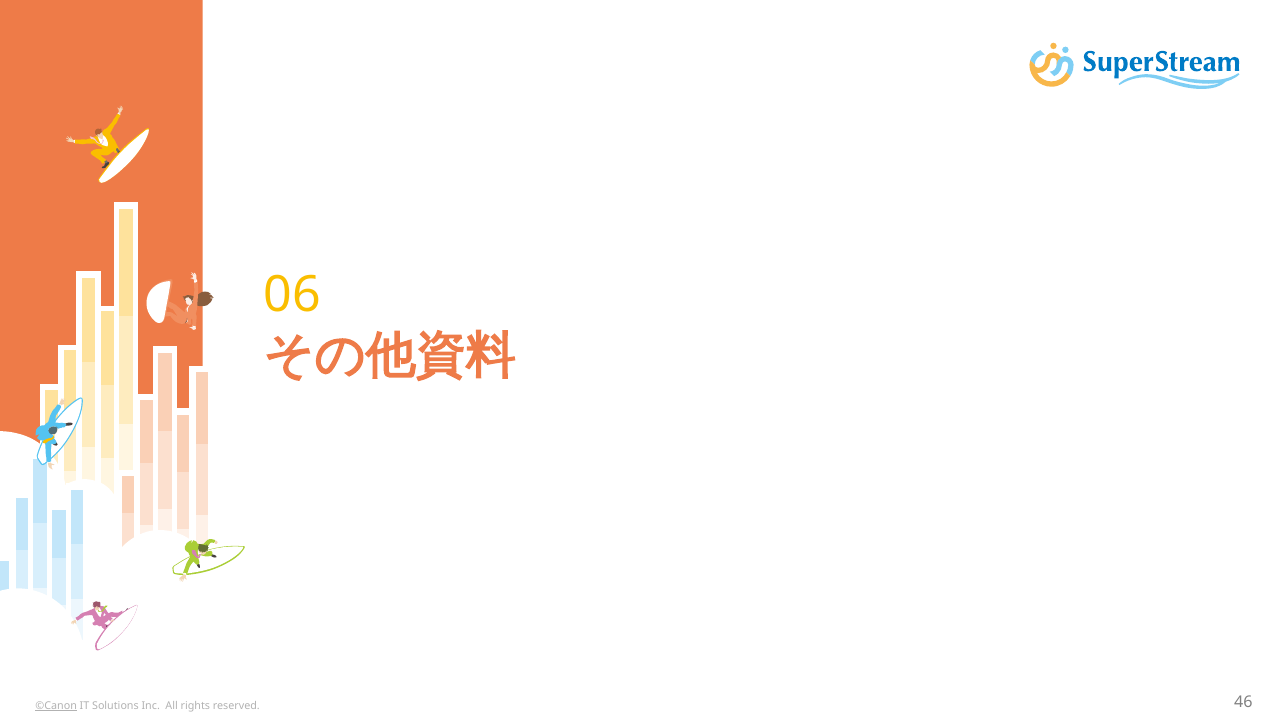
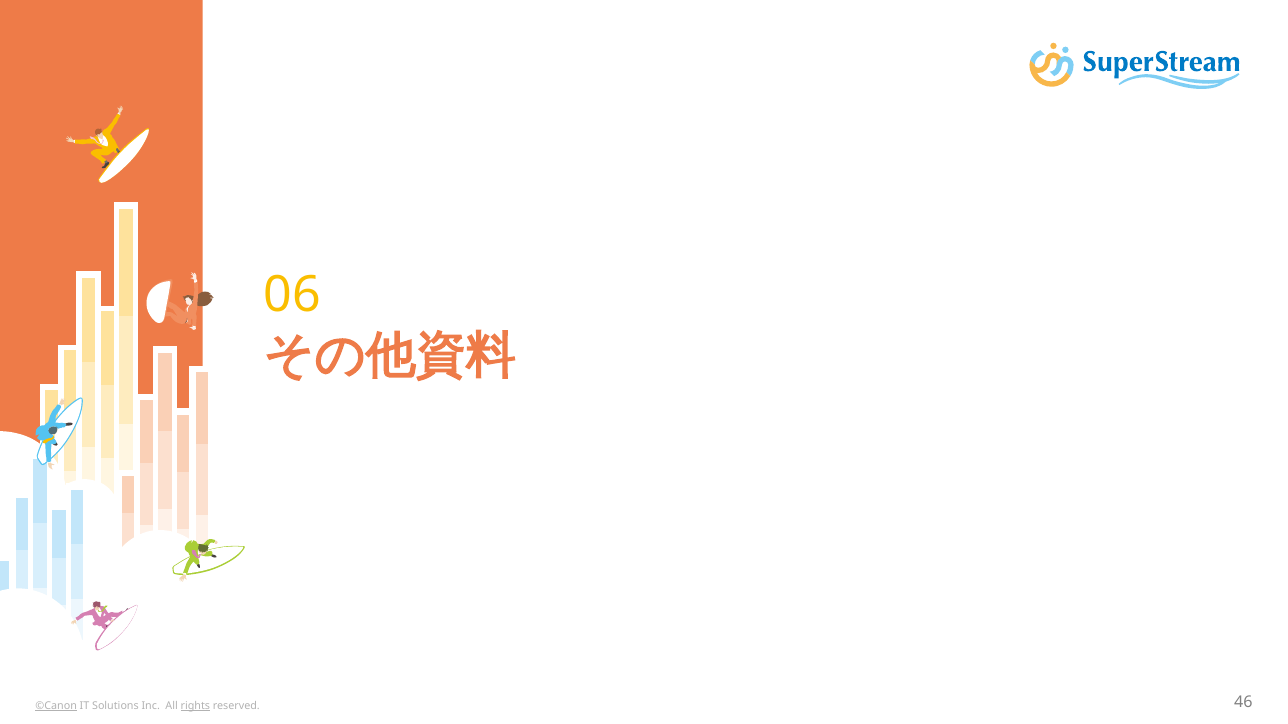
rights underline: none -> present
